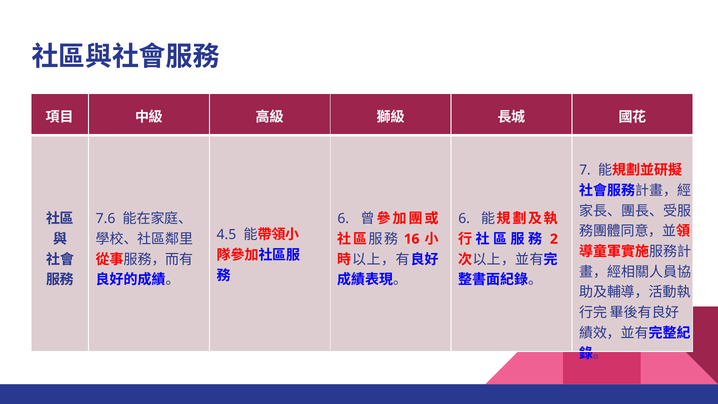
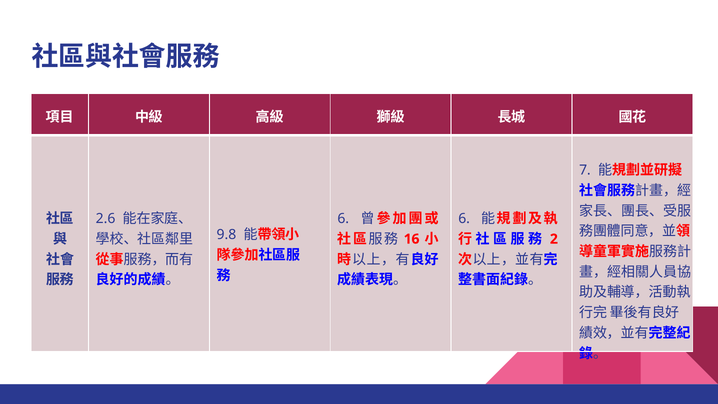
7.6: 7.6 -> 2.6
4.5: 4.5 -> 9.8
